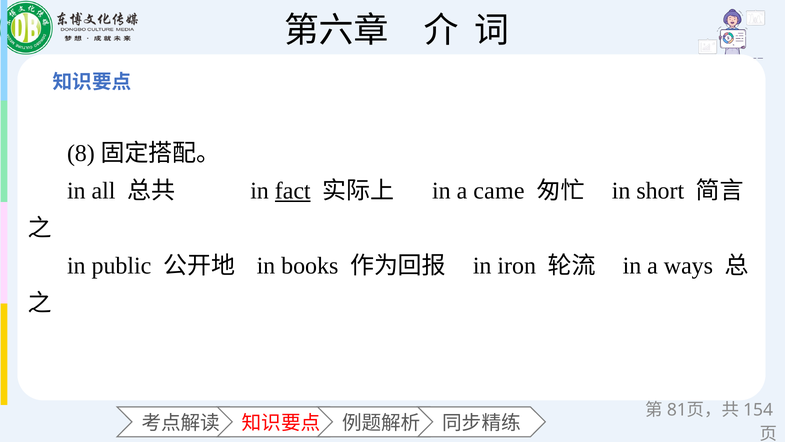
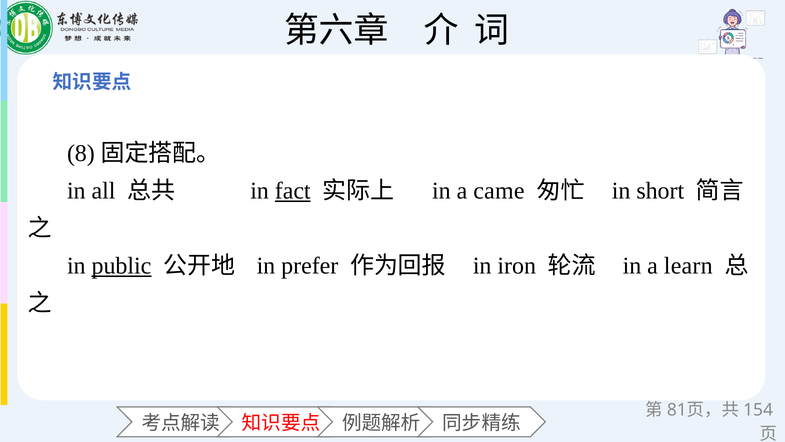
public underline: none -> present
books: books -> prefer
ways: ways -> learn
